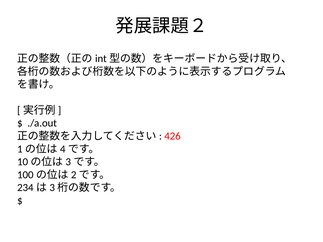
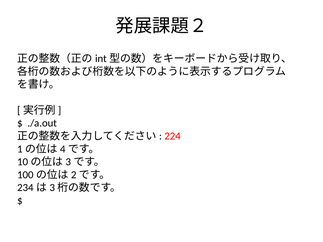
426: 426 -> 224
